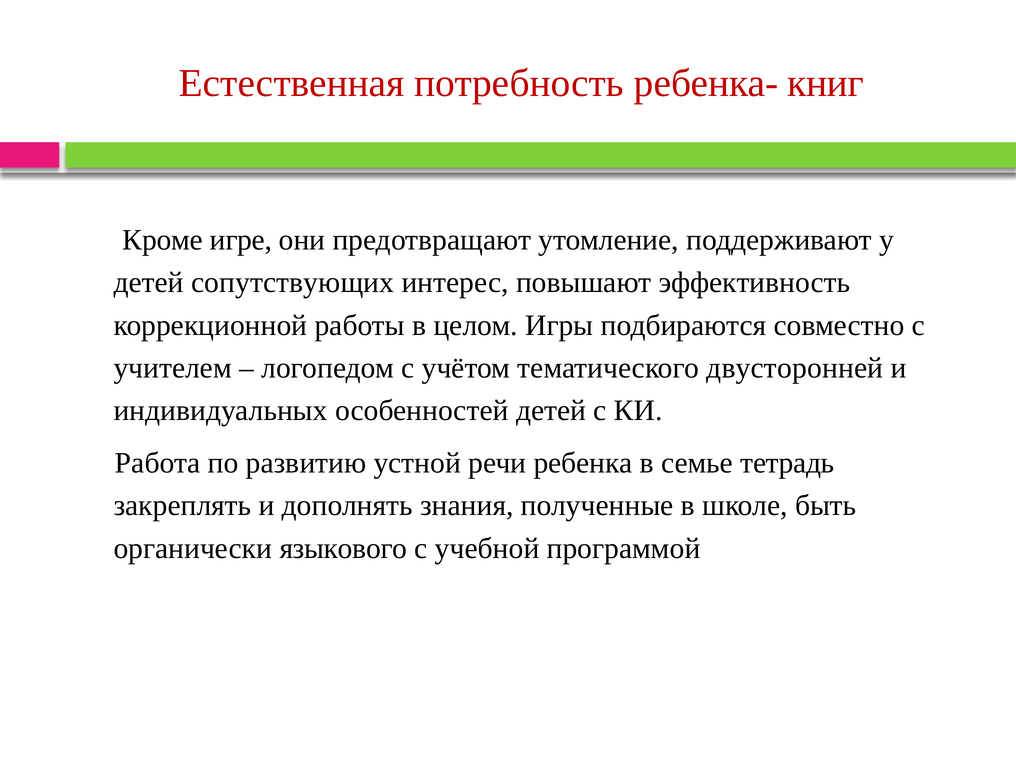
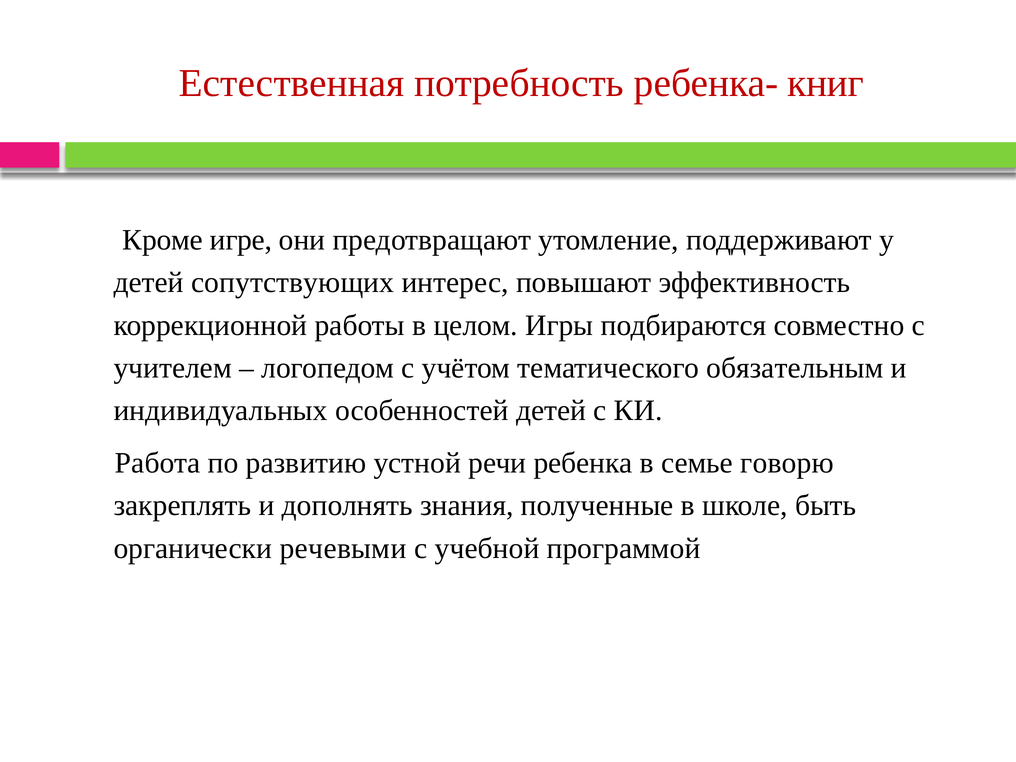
двусторонней: двусторонней -> обязательным
тетрадь: тетрадь -> говорю
языкового: языкового -> речевыми
